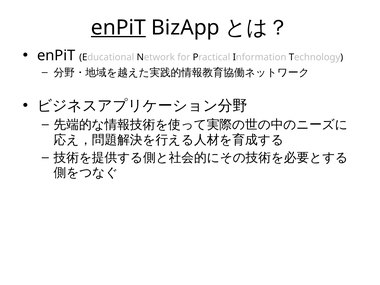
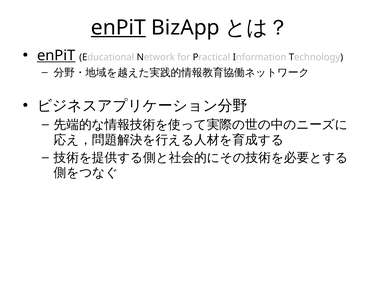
enPiT at (56, 56) underline: none -> present
